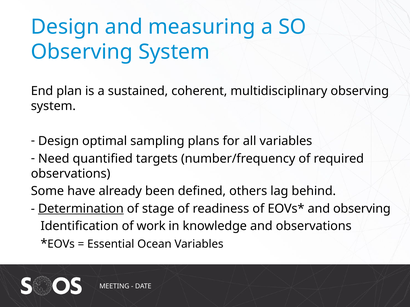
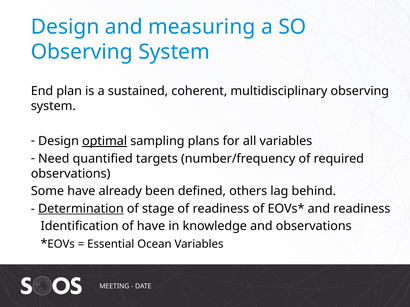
optimal underline: none -> present
and observing: observing -> readiness
of work: work -> have
